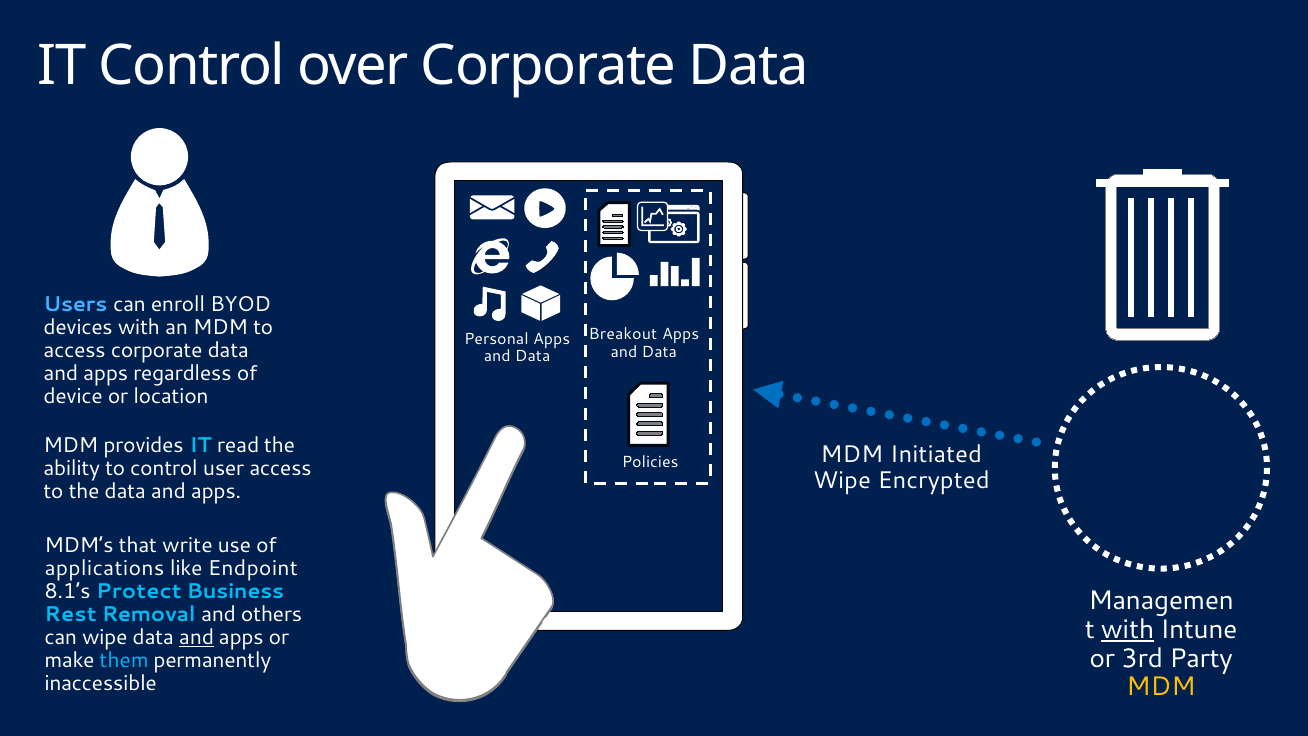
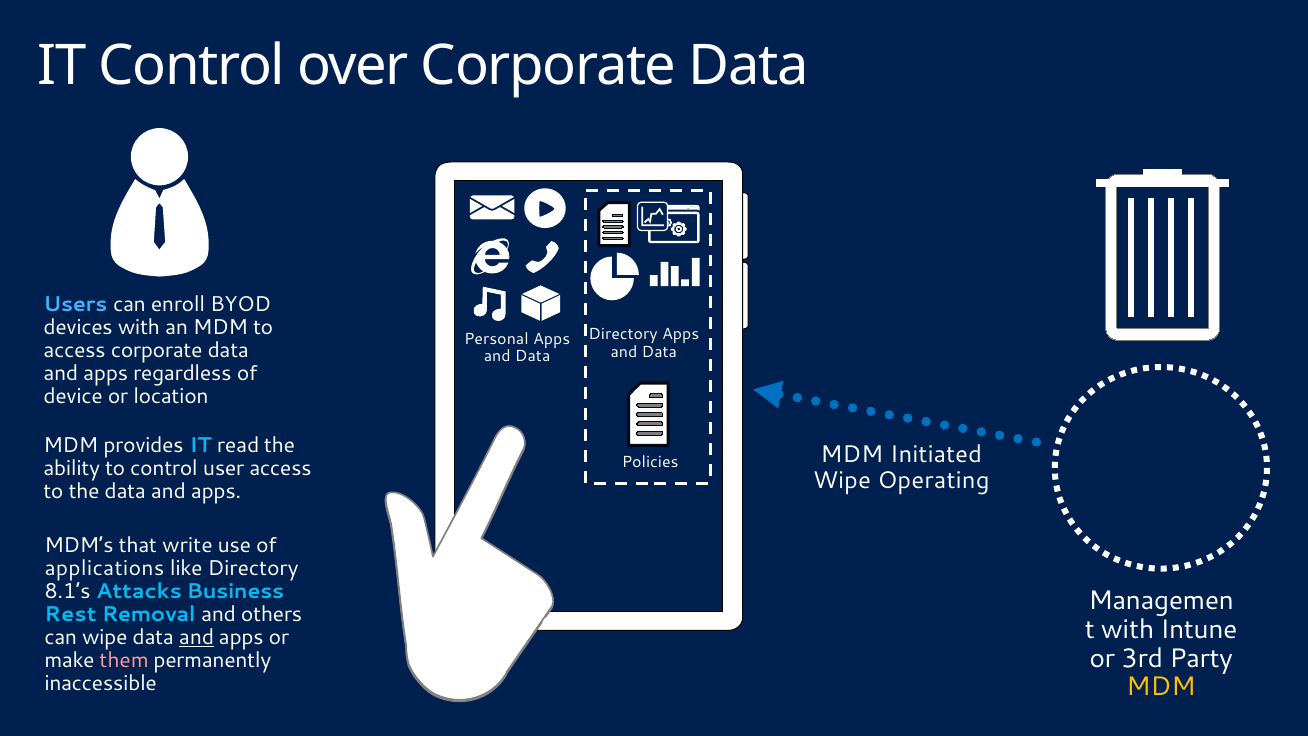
Breakout at (623, 335): Breakout -> Directory
Encrypted: Encrypted -> Operating
like Endpoint: Endpoint -> Directory
Protect: Protect -> Attacks
with at (1128, 629) underline: present -> none
them colour: light blue -> pink
